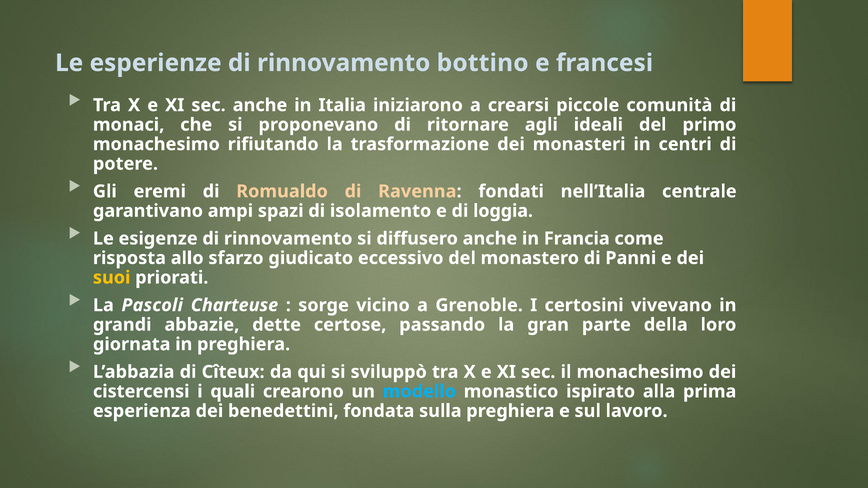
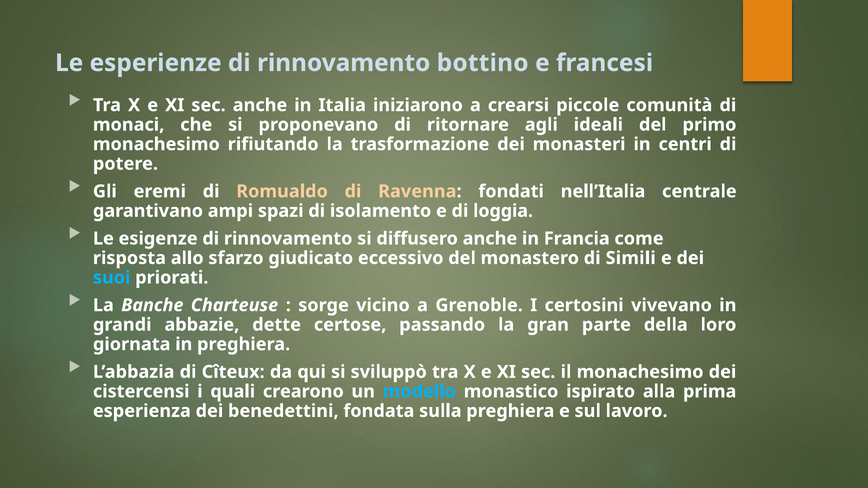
Panni: Panni -> Simili
suoi colour: yellow -> light blue
Pascoli: Pascoli -> Banche
